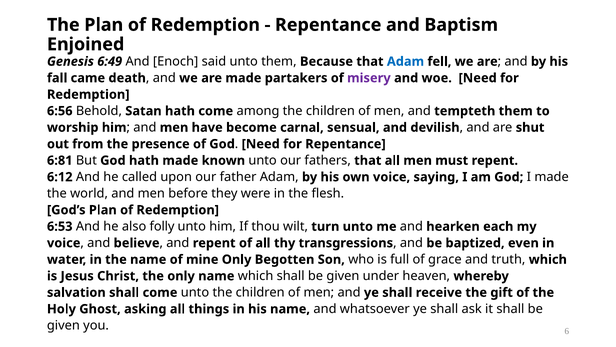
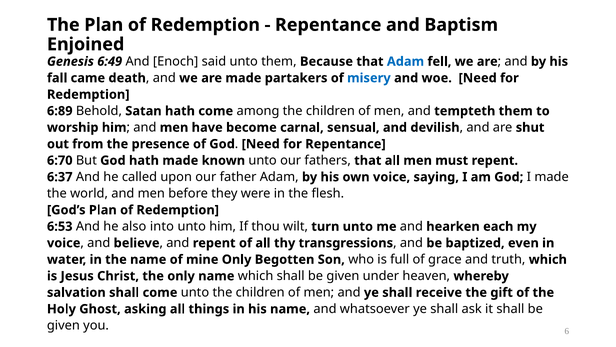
misery colour: purple -> blue
6:56: 6:56 -> 6:89
6:81: 6:81 -> 6:70
6:12: 6:12 -> 6:37
folly: folly -> into
